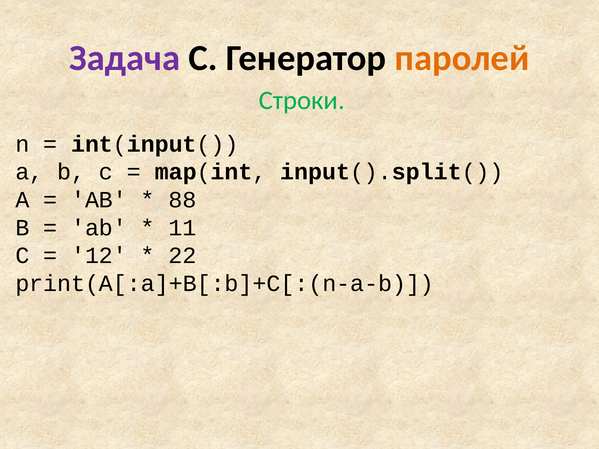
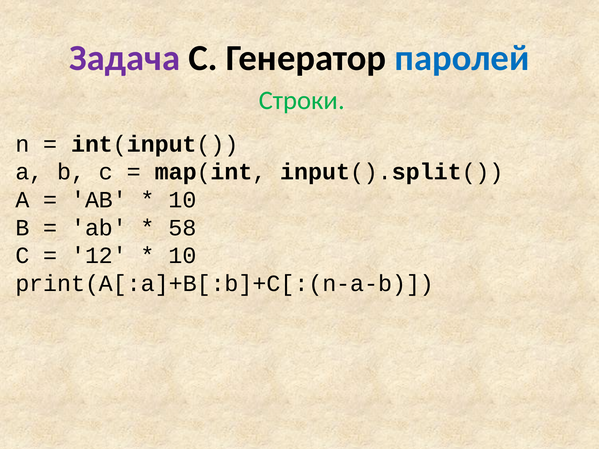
паролей colour: orange -> blue
88 at (183, 200): 88 -> 10
11: 11 -> 58
22 at (183, 256): 22 -> 10
